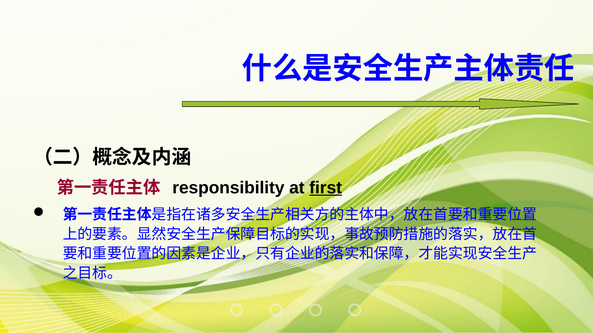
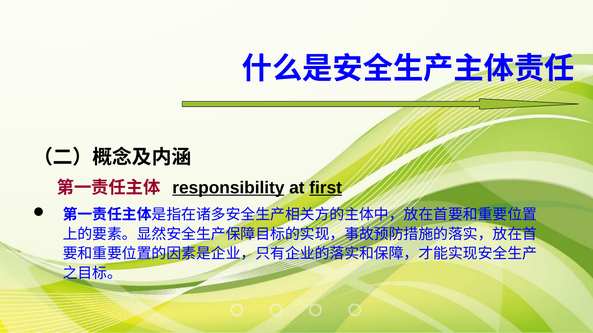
responsibility underline: none -> present
